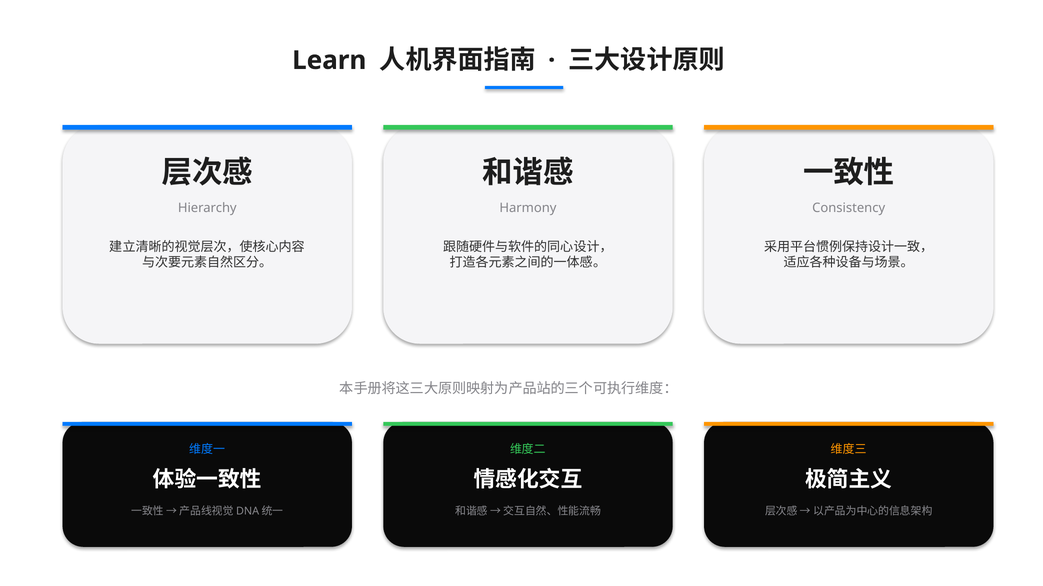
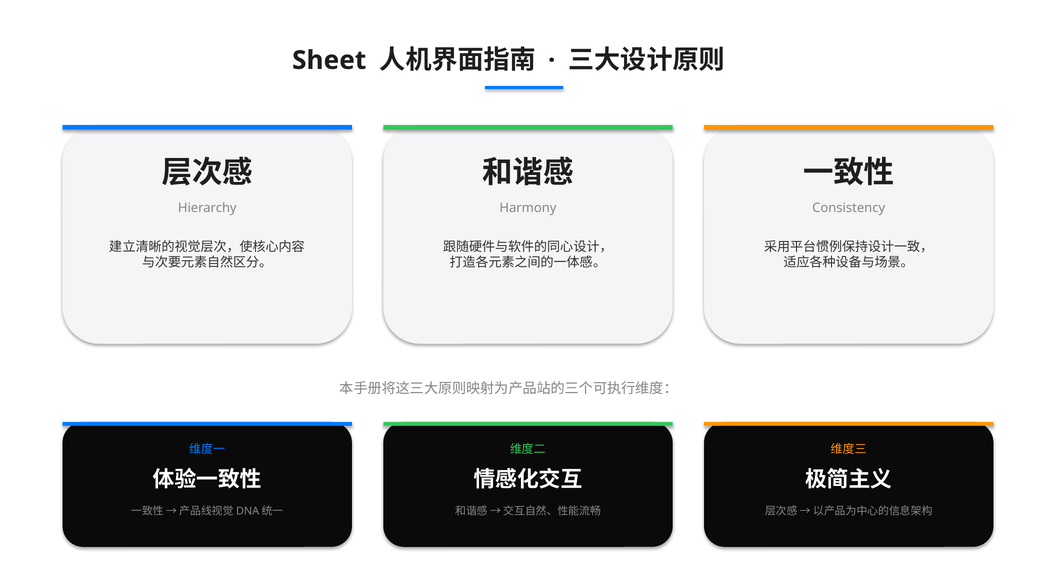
Learn: Learn -> Sheet
